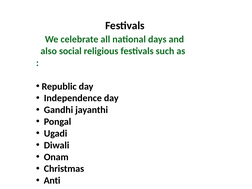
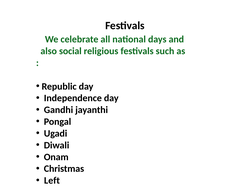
Anti: Anti -> Left
